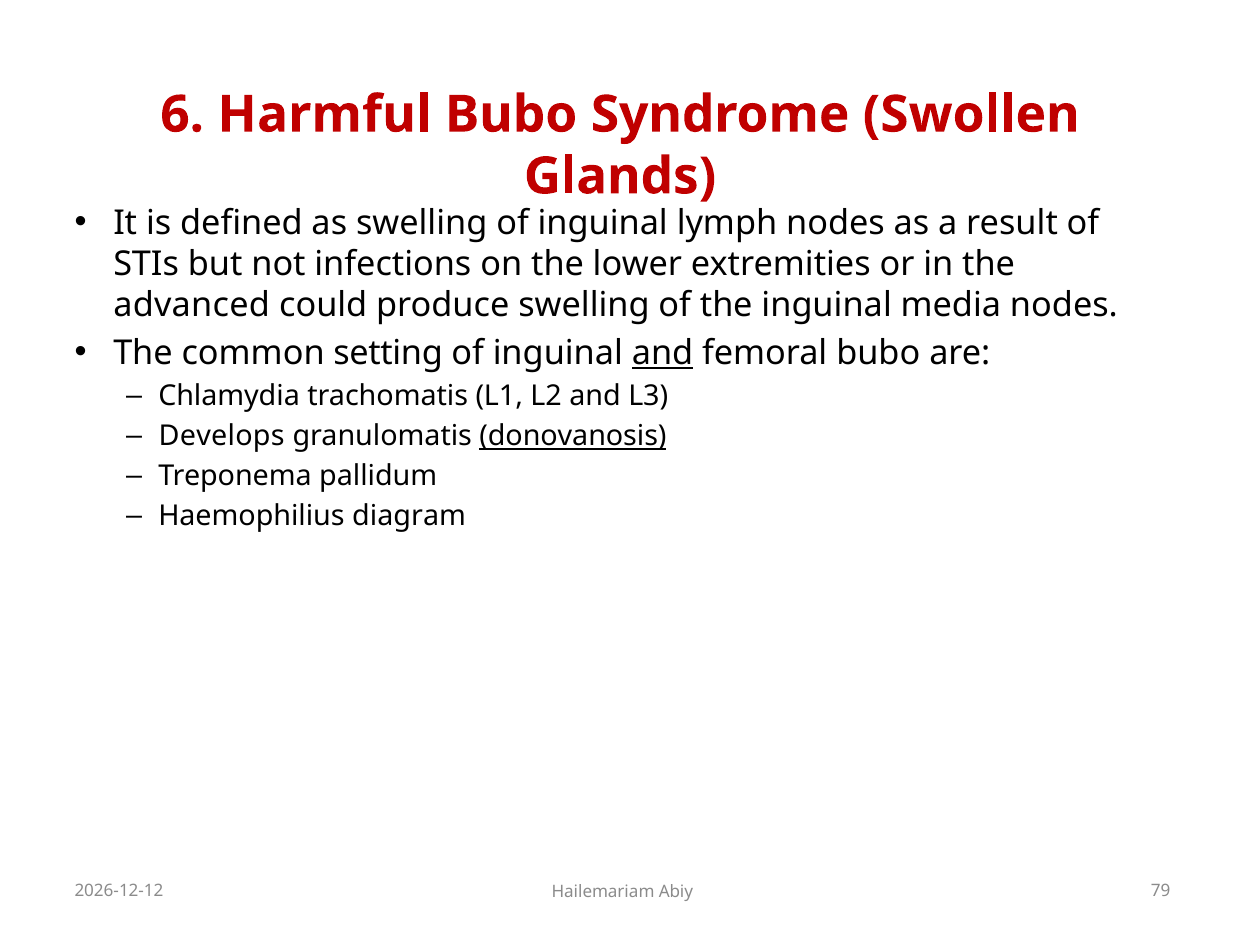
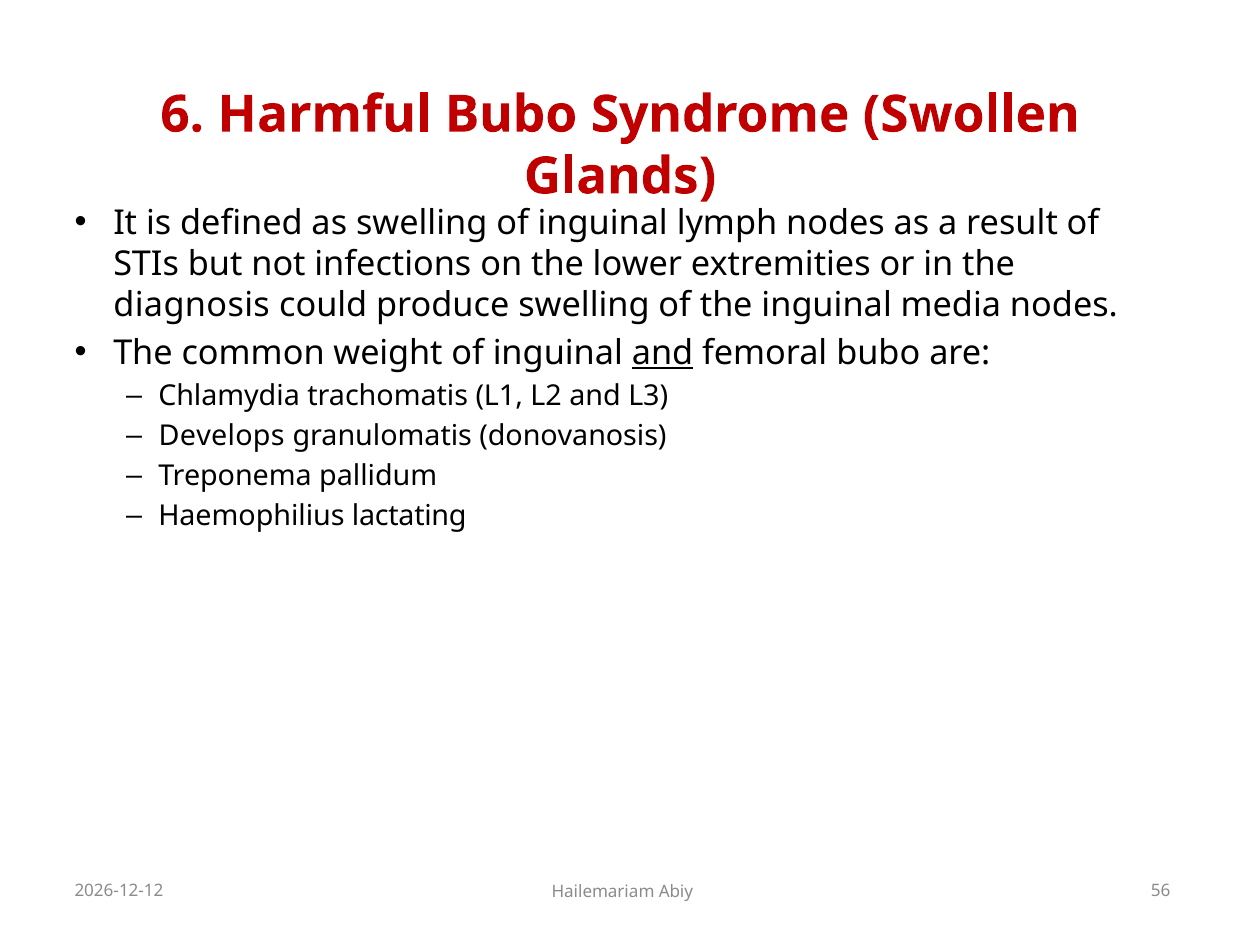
advanced: advanced -> diagnosis
setting: setting -> weight
donovanosis underline: present -> none
diagram: diagram -> lactating
79: 79 -> 56
